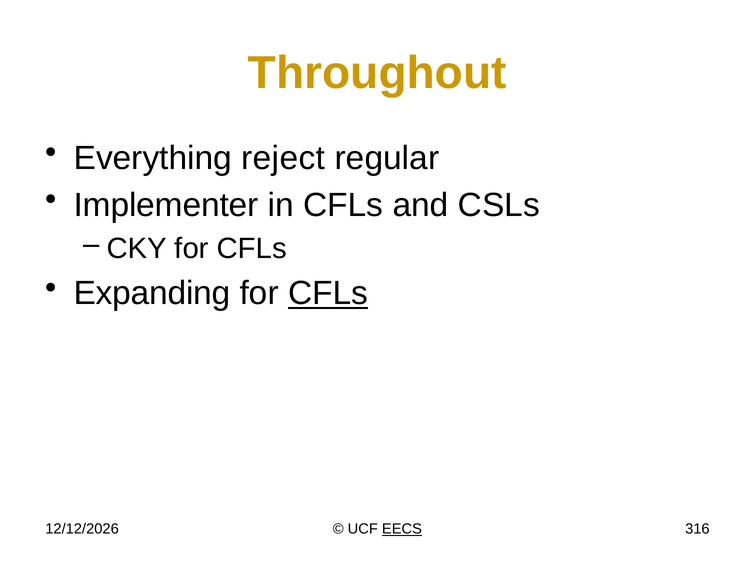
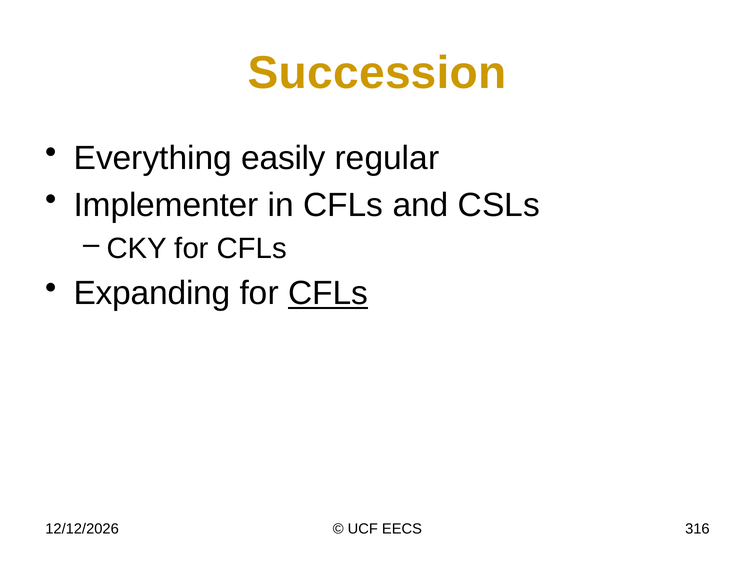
Throughout: Throughout -> Succession
reject: reject -> easily
EECS underline: present -> none
